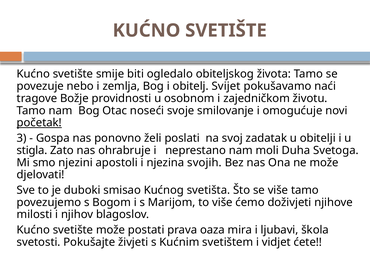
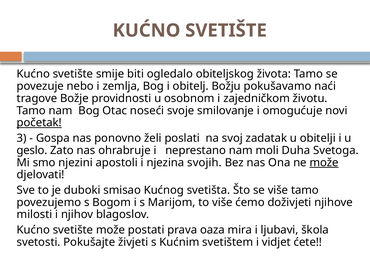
Svijet: Svijet -> Božju
stigla: stigla -> geslo
može at (324, 163) underline: none -> present
